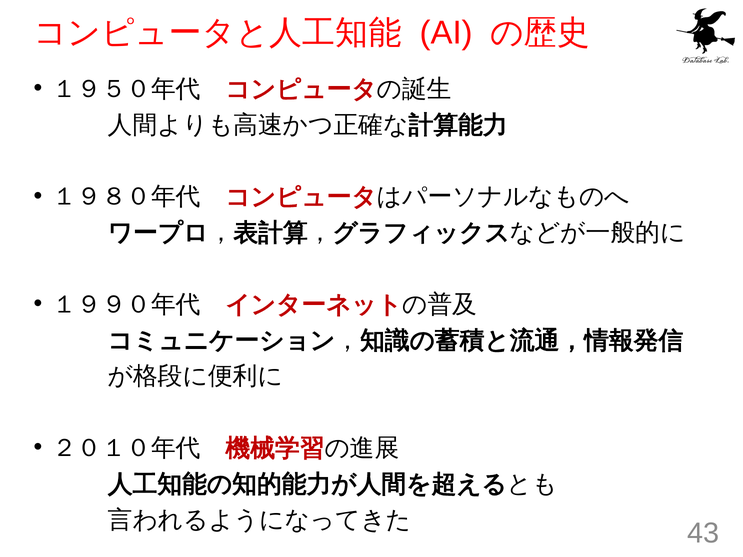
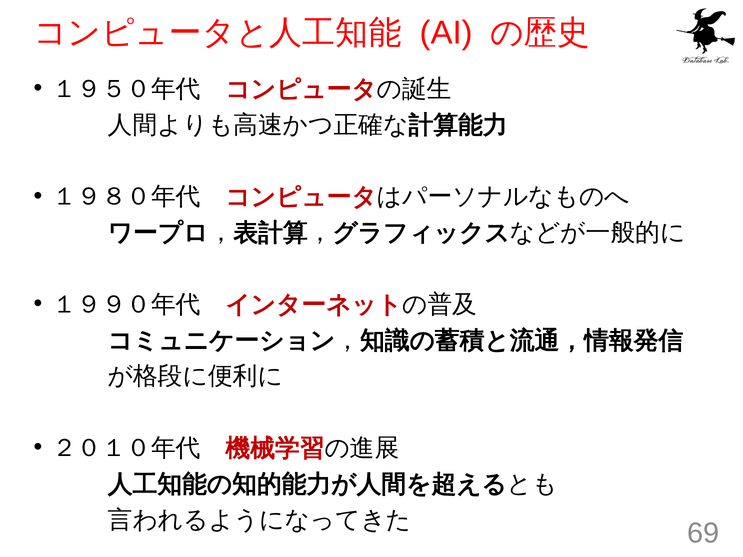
43: 43 -> 69
